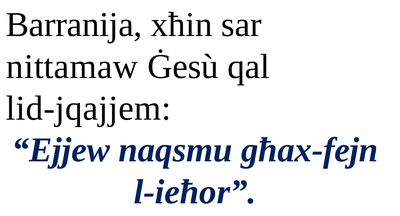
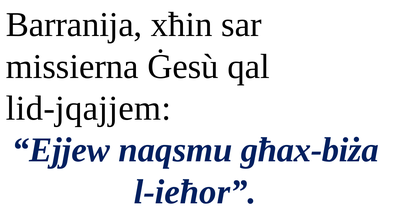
nittamaw: nittamaw -> missierna
għax-fejn: għax-fejn -> għax-biża
